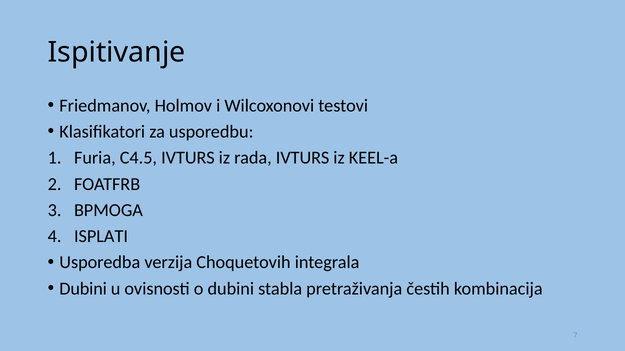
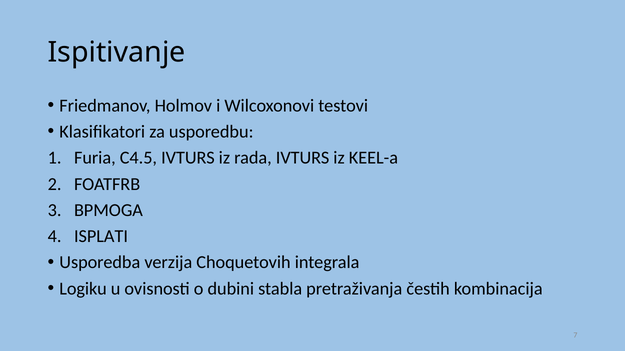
Dubini at (83, 289): Dubini -> Logiku
